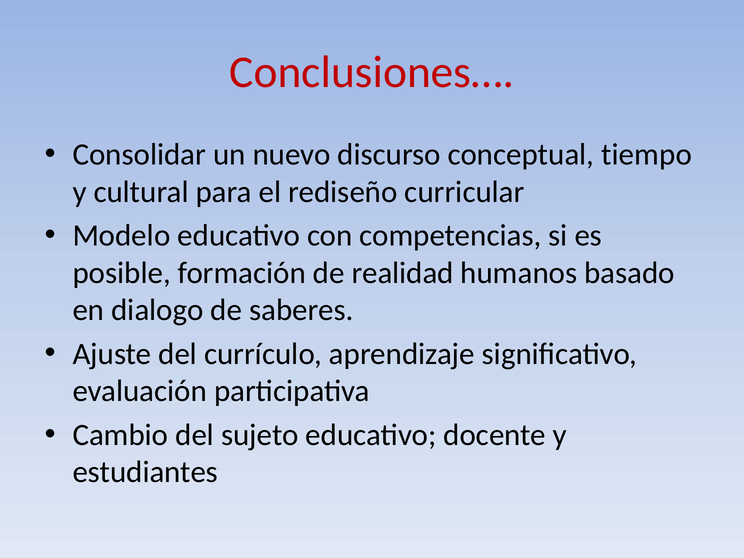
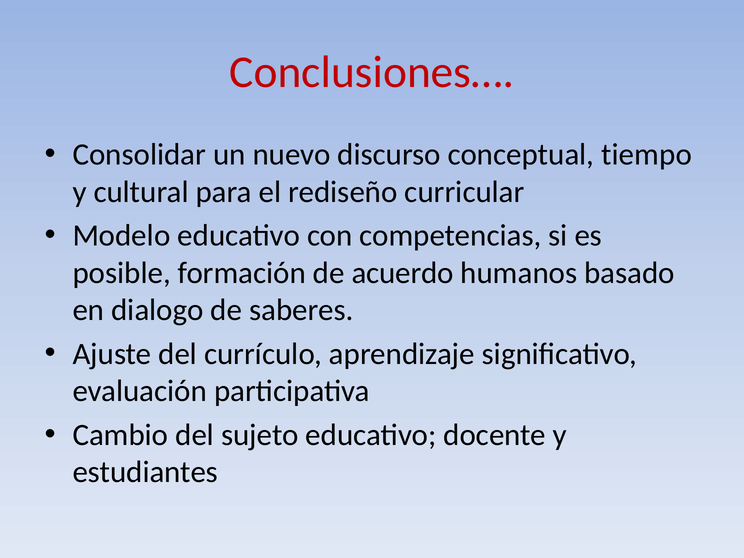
realidad: realidad -> acuerdo
